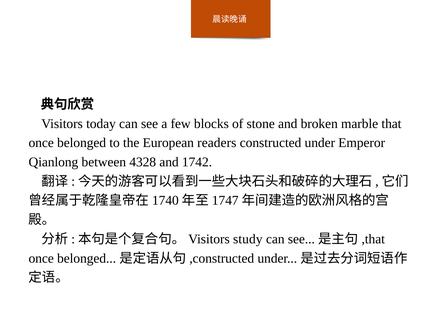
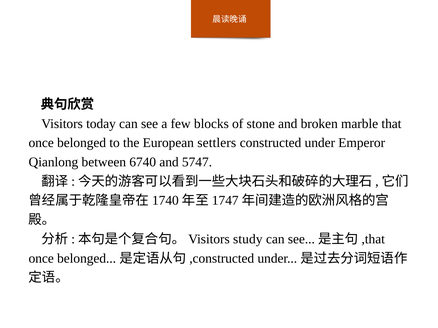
readers: readers -> settlers
4328: 4328 -> 6740
1742: 1742 -> 5747
